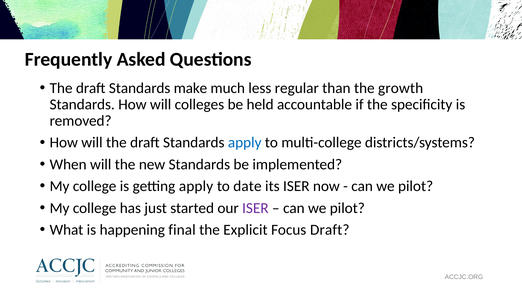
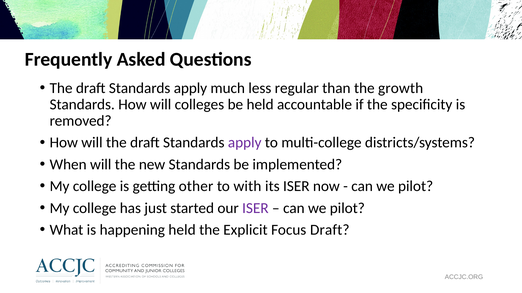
make at (190, 88): make -> apply
apply at (245, 143) colour: blue -> purple
getting apply: apply -> other
date: date -> with
happening final: final -> held
